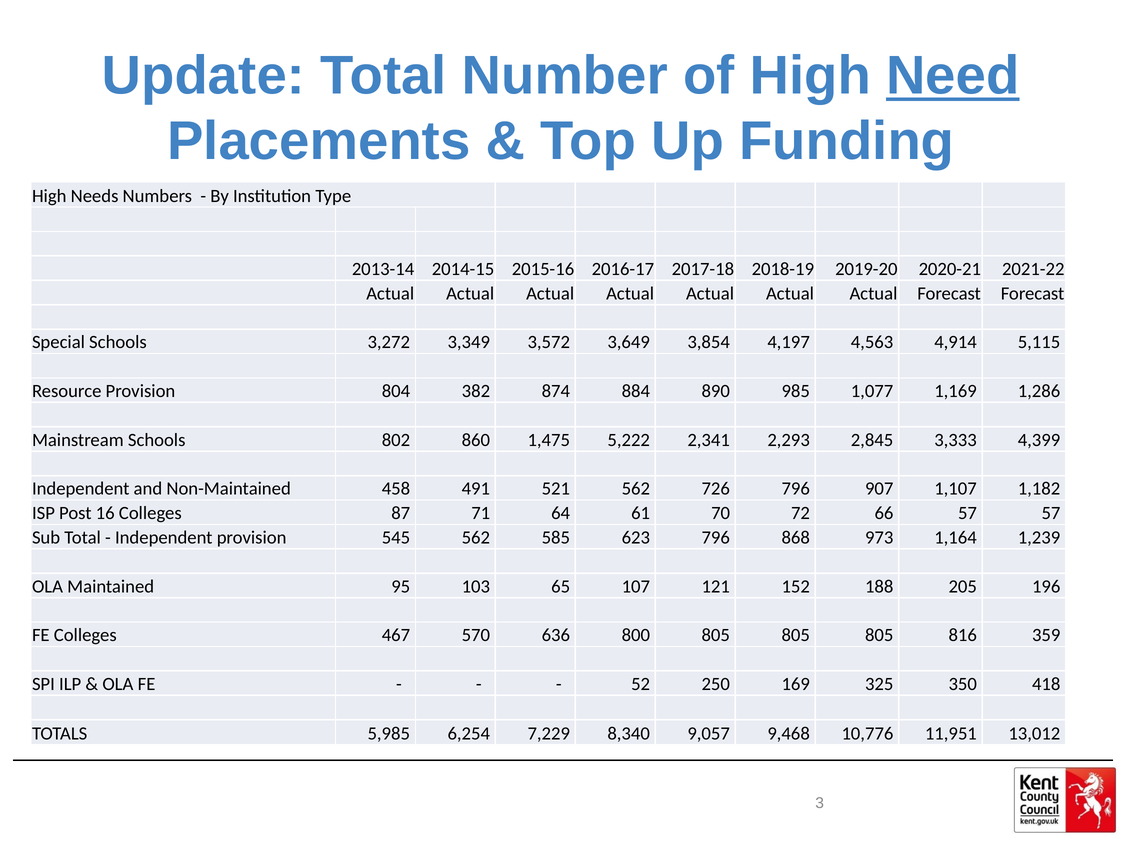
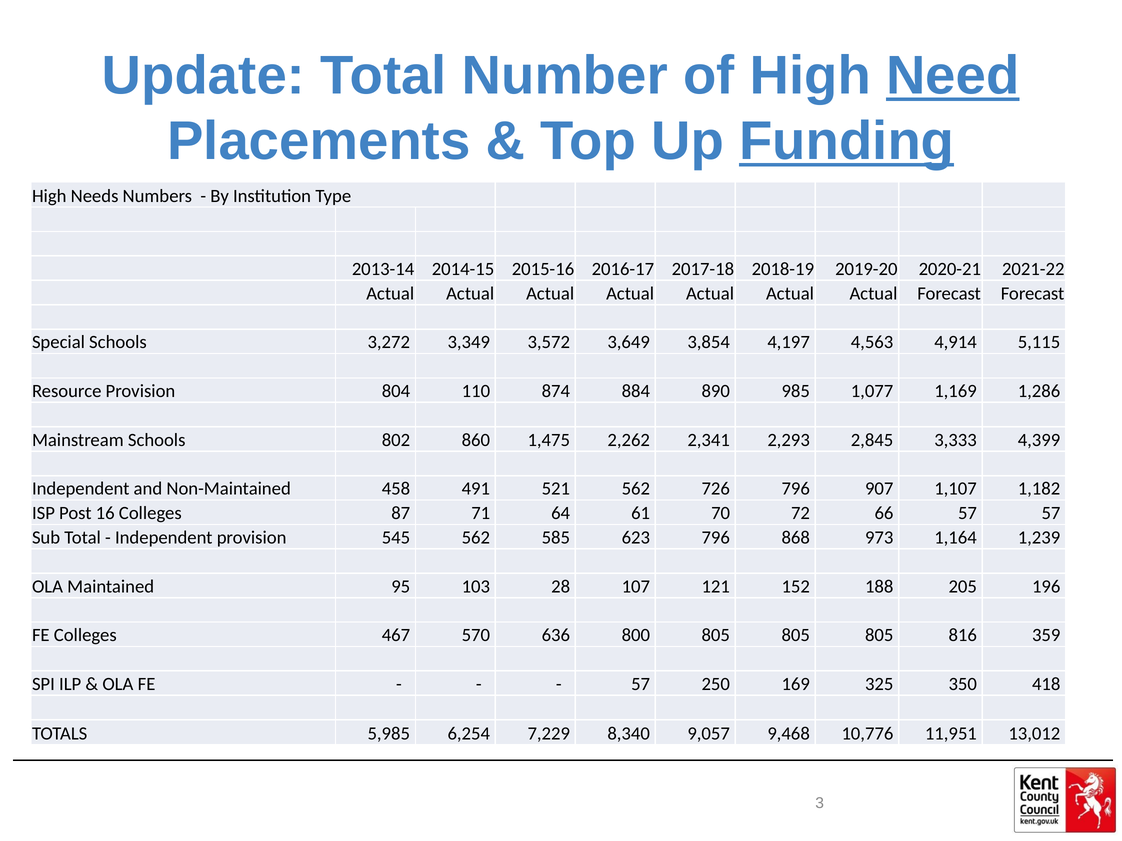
Funding underline: none -> present
382: 382 -> 110
5,222: 5,222 -> 2,262
65: 65 -> 28
52 at (641, 685): 52 -> 57
